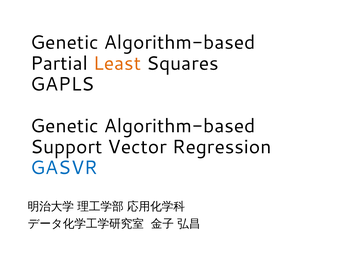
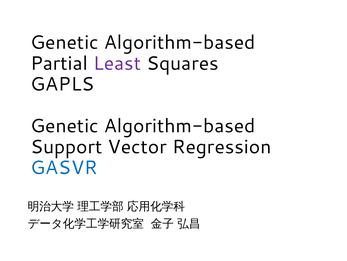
Least colour: orange -> purple
